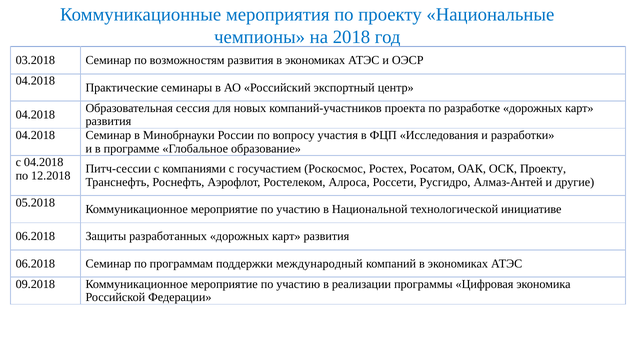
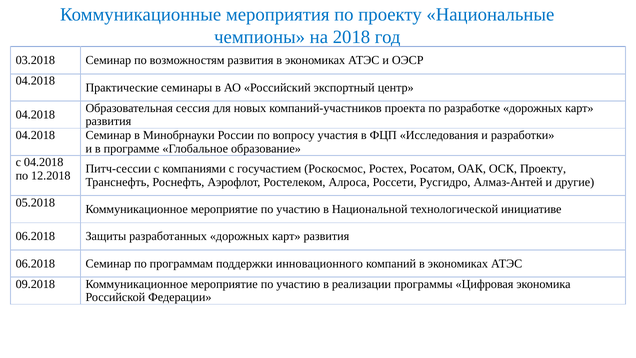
международный: международный -> инновационного
